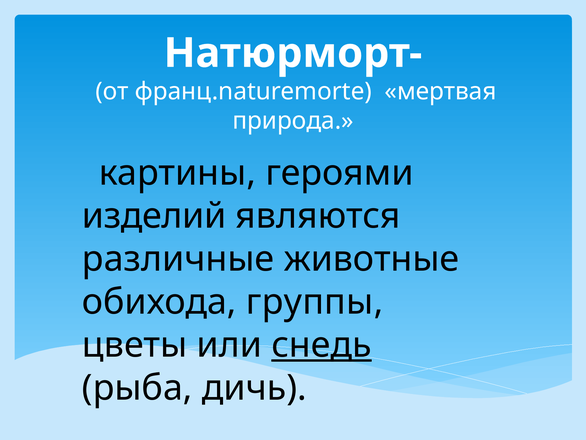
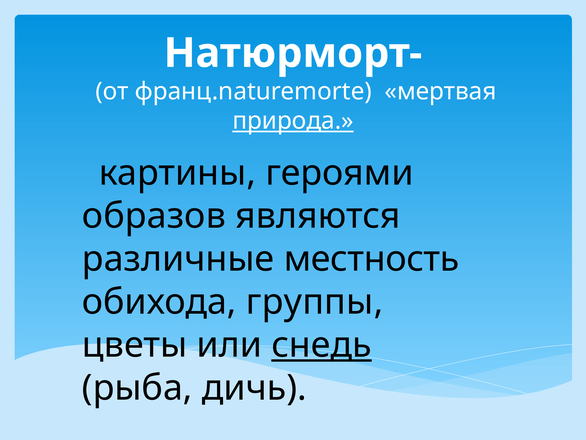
природа underline: none -> present
изделий: изделий -> образов
животные: животные -> местность
